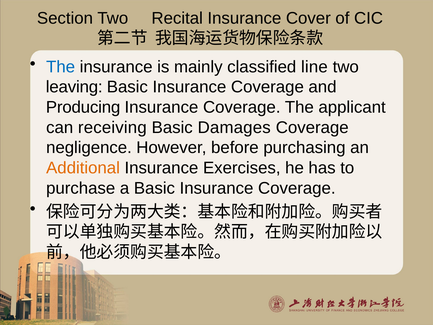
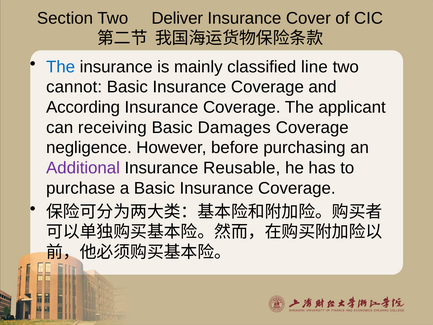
Recital: Recital -> Deliver
leaving: leaving -> cannot
Producing: Producing -> According
Additional colour: orange -> purple
Exercises: Exercises -> Reusable
